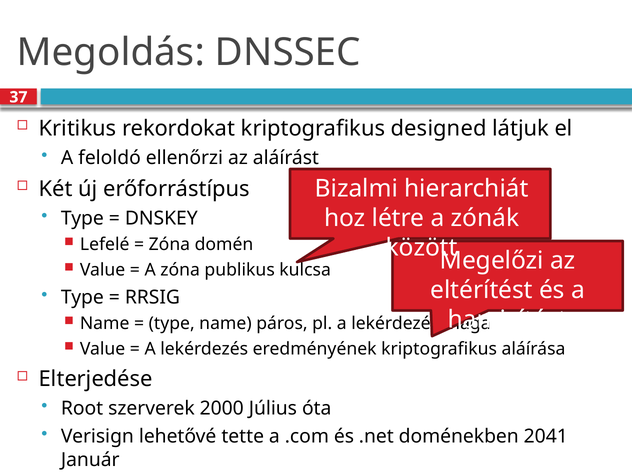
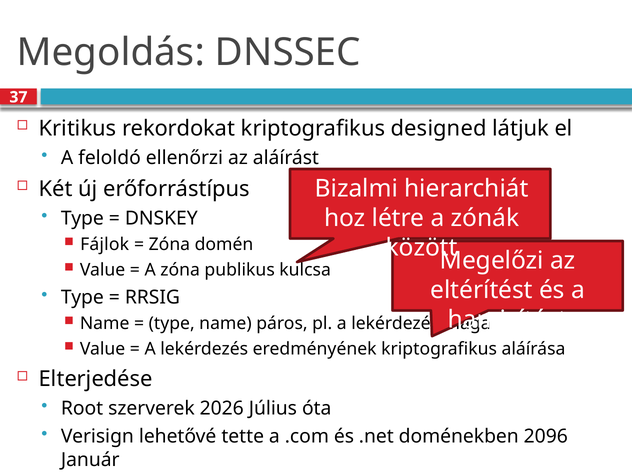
Lefelé: Lefelé -> Fájlok
2000: 2000 -> 2026
2041: 2041 -> 2096
